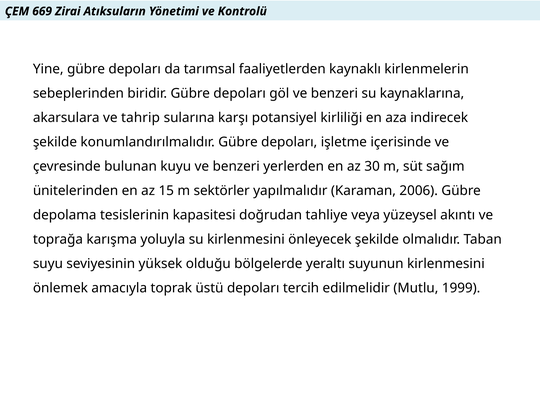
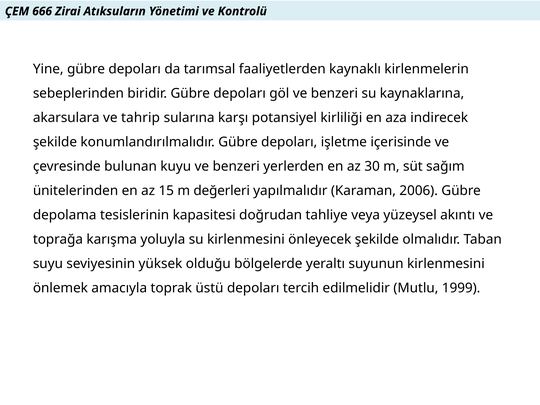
669: 669 -> 666
sektörler: sektörler -> değerleri
